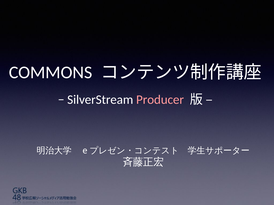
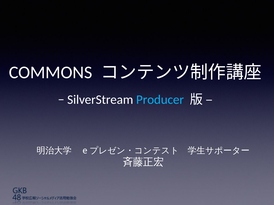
Producer colour: pink -> light blue
